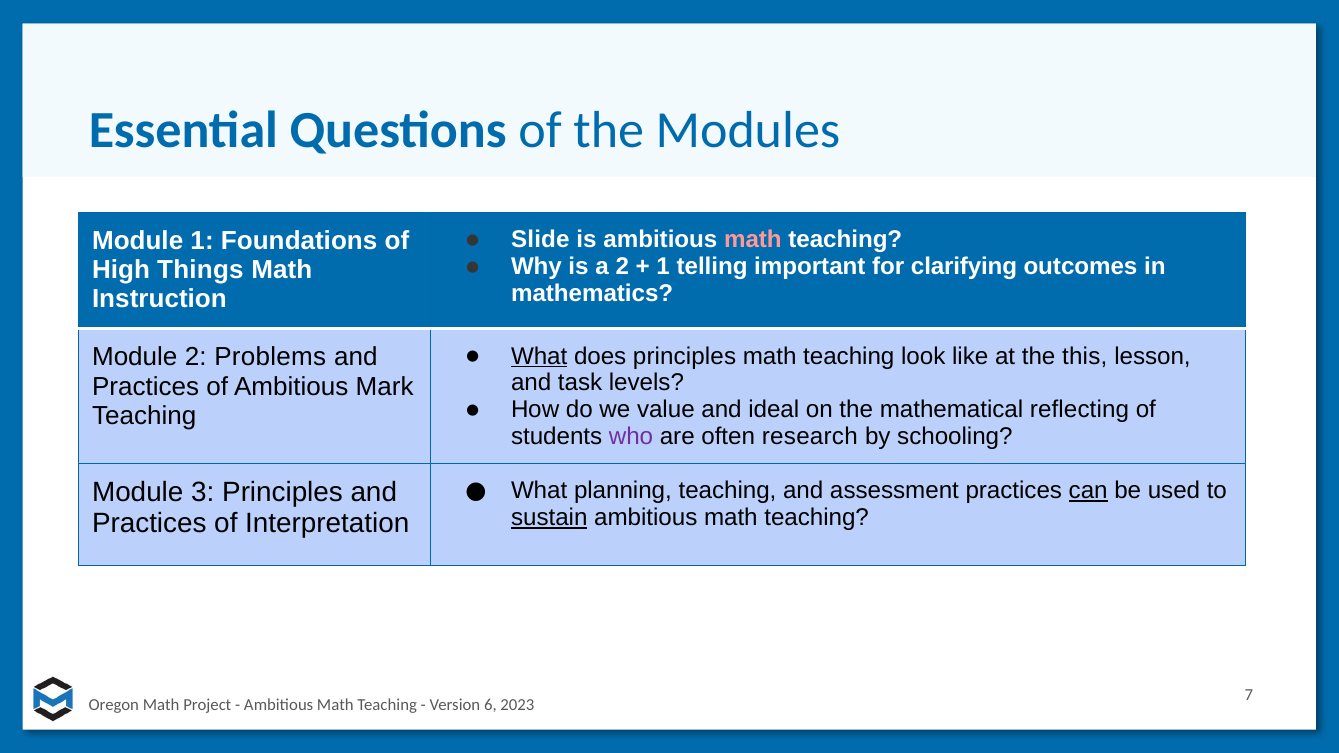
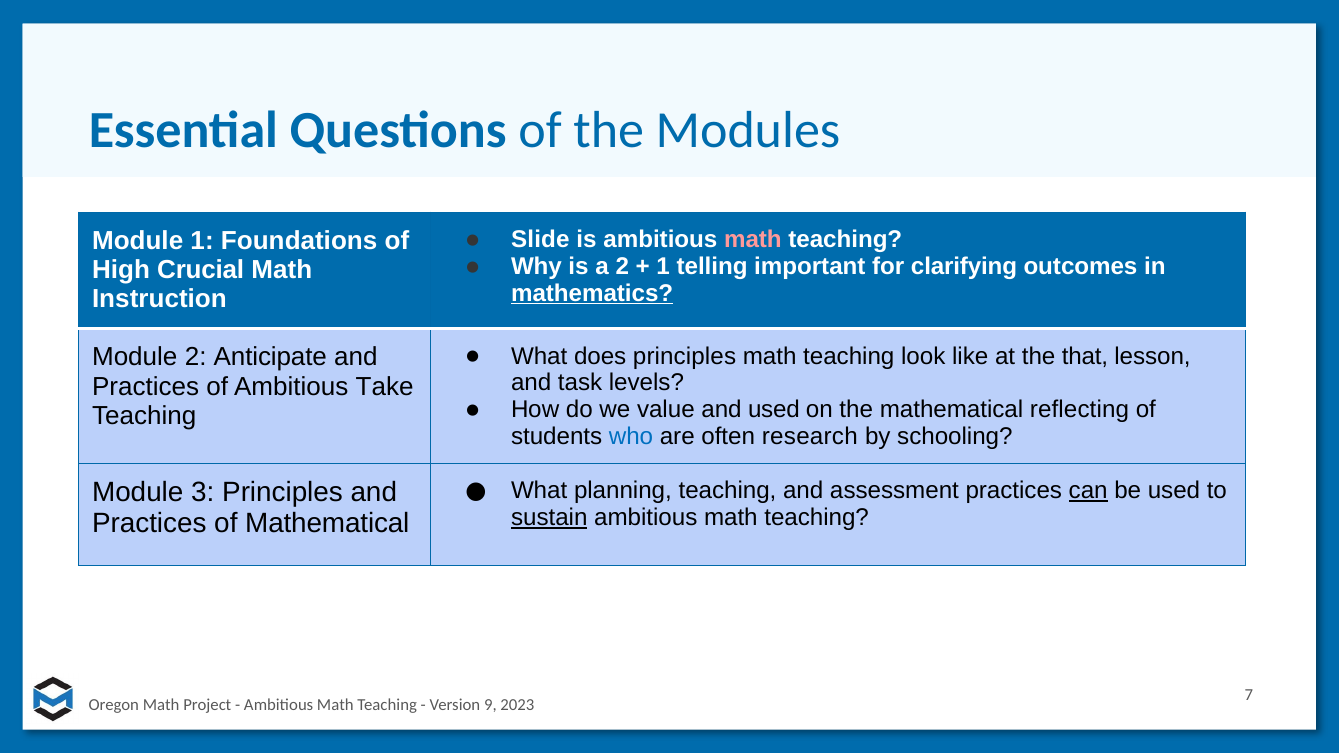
Things: Things -> Crucial
mathematics underline: none -> present
Problems: Problems -> Anticipate
What at (539, 356) underline: present -> none
this: this -> that
Mark: Mark -> Take
and ideal: ideal -> used
who colour: purple -> blue
of Interpretation: Interpretation -> Mathematical
6: 6 -> 9
